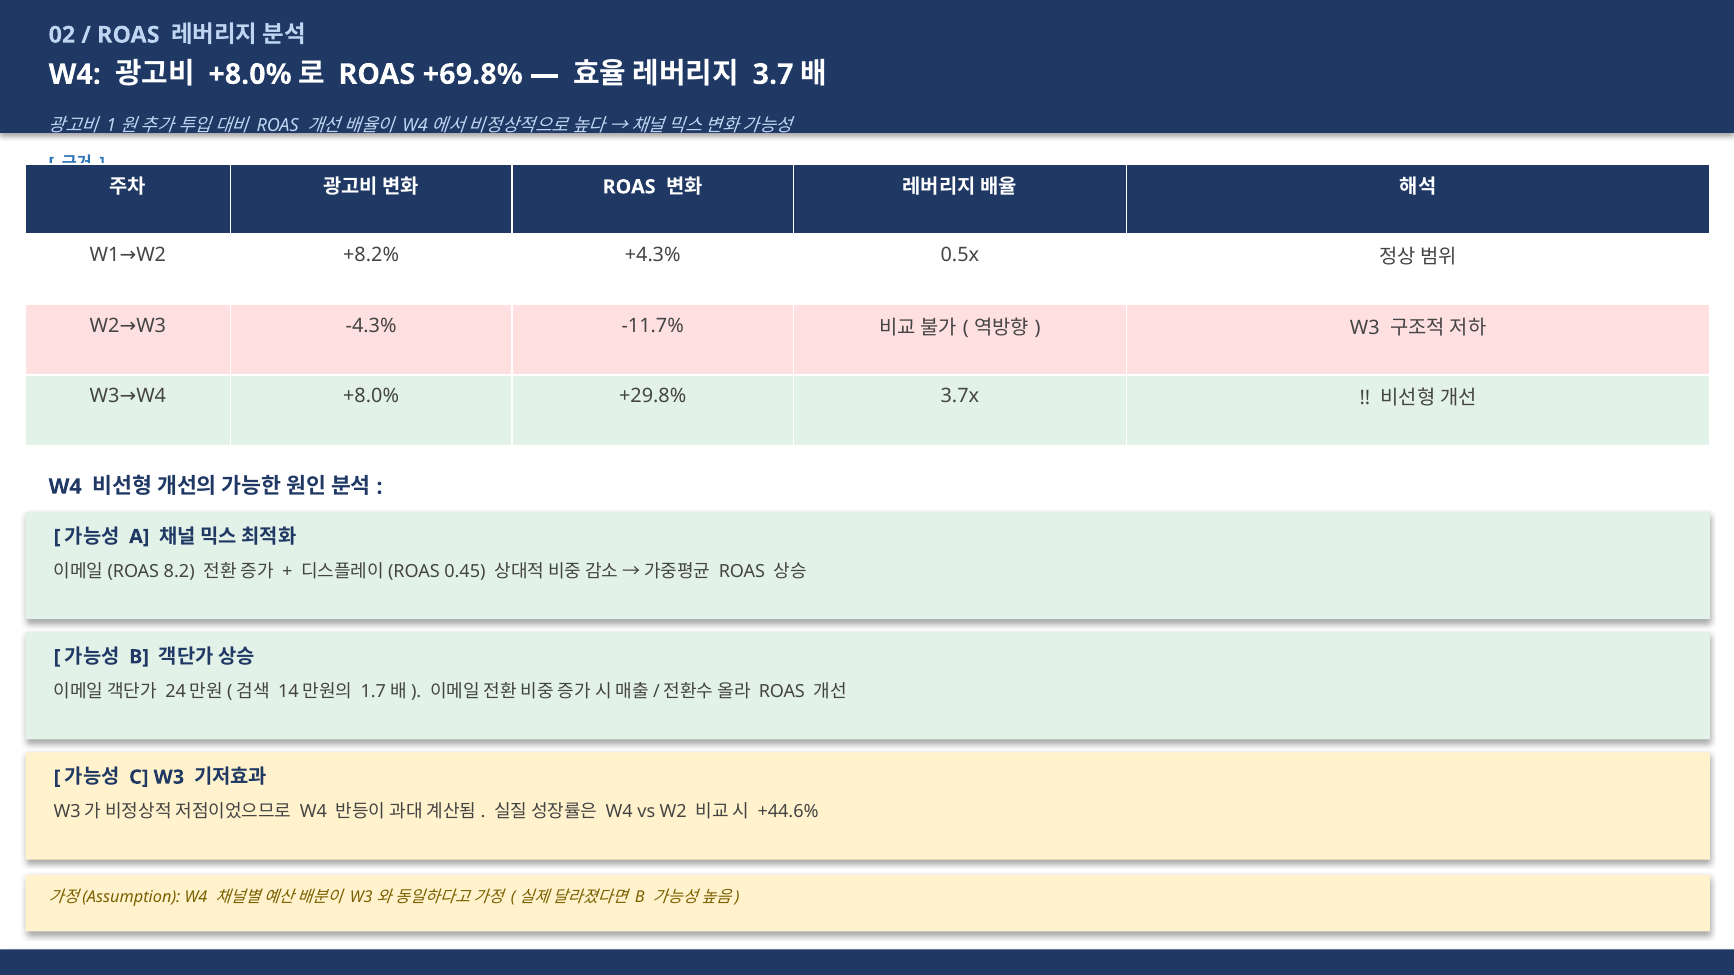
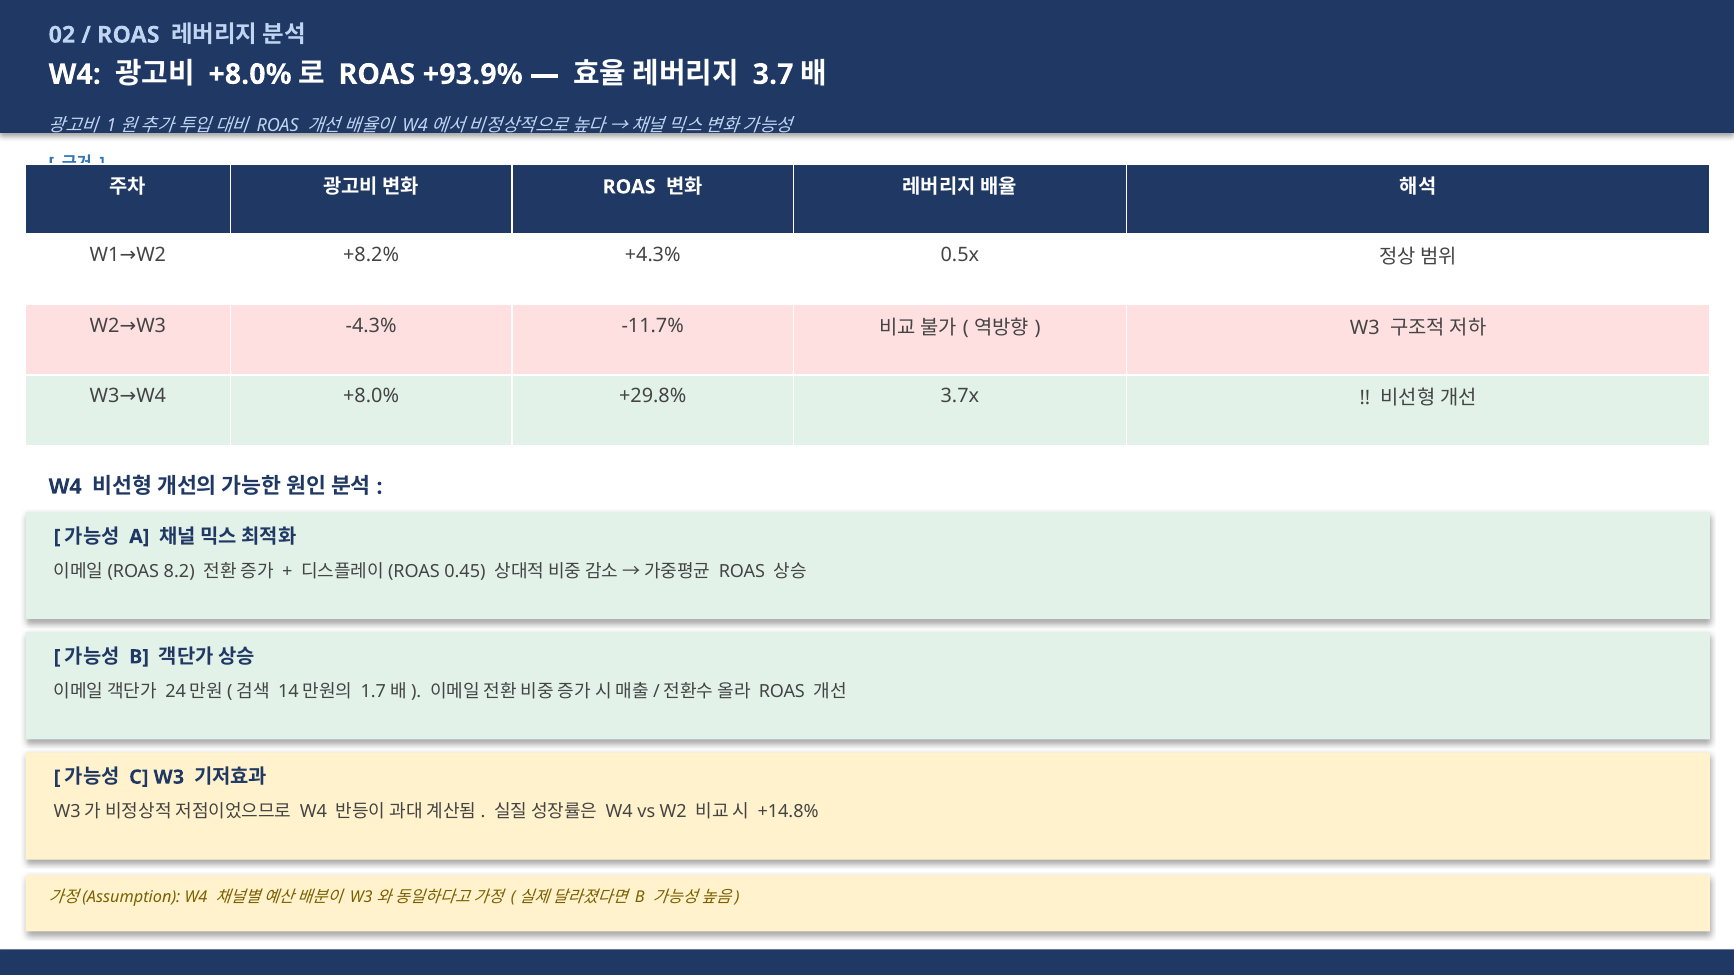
+69.8%: +69.8% -> +93.9%
+44.6%: +44.6% -> +14.8%
